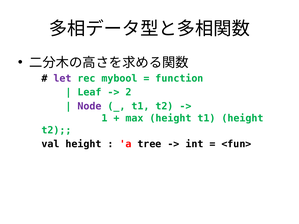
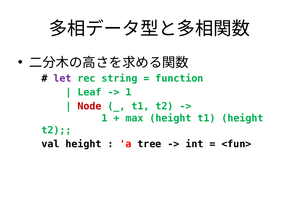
mybool: mybool -> string
2 at (128, 92): 2 -> 1
Node colour: purple -> red
